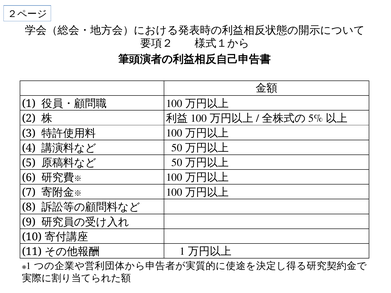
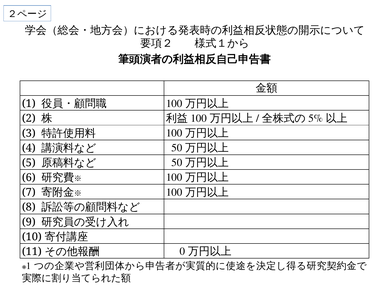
1 at (182, 252): 1 -> 0
